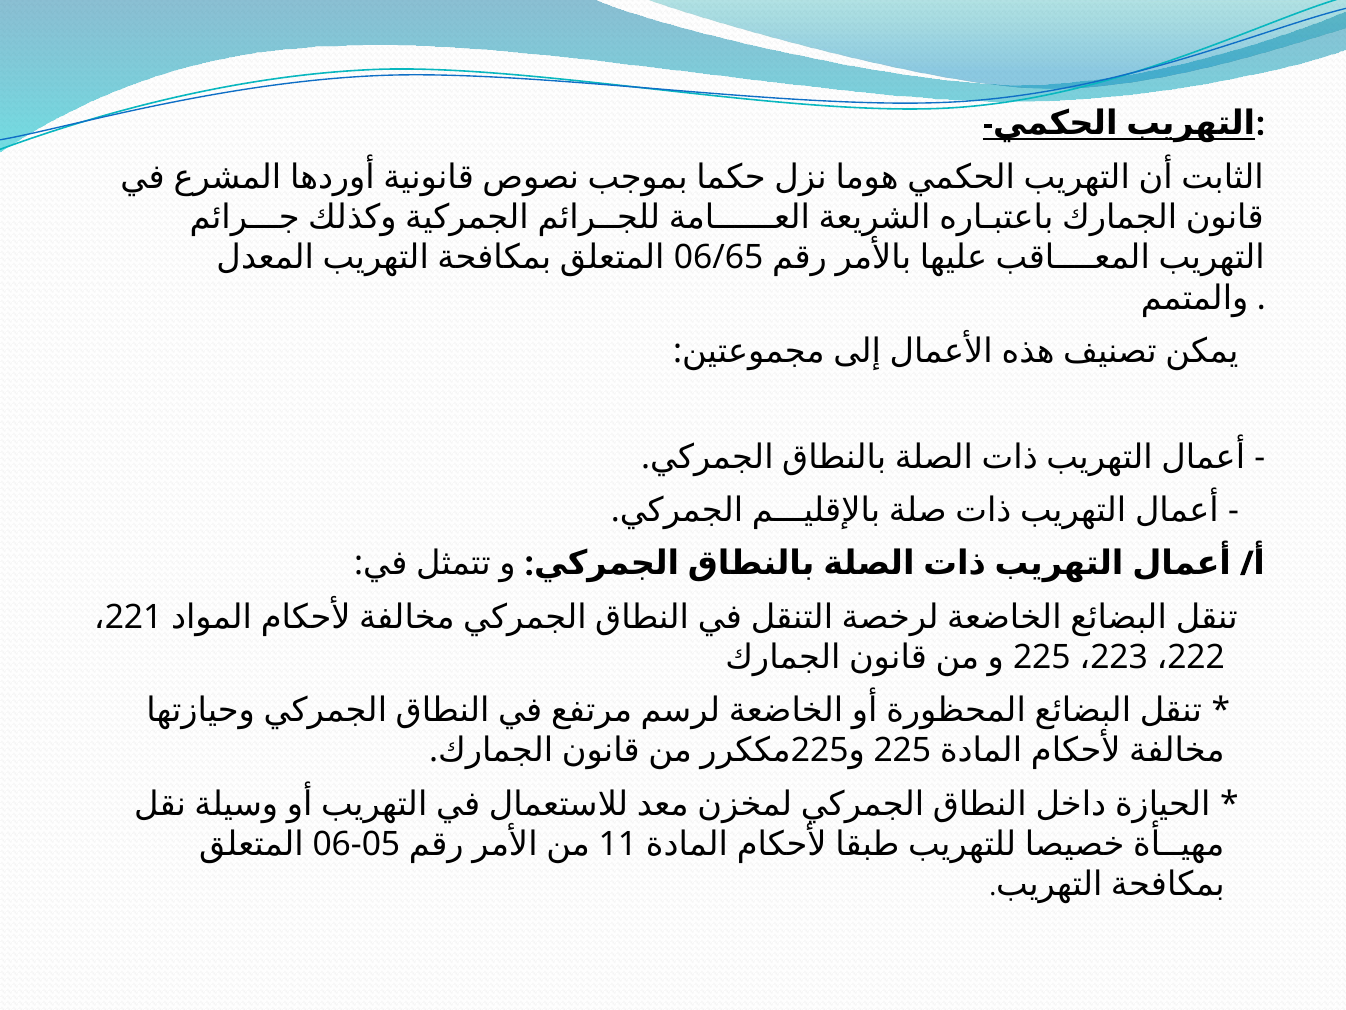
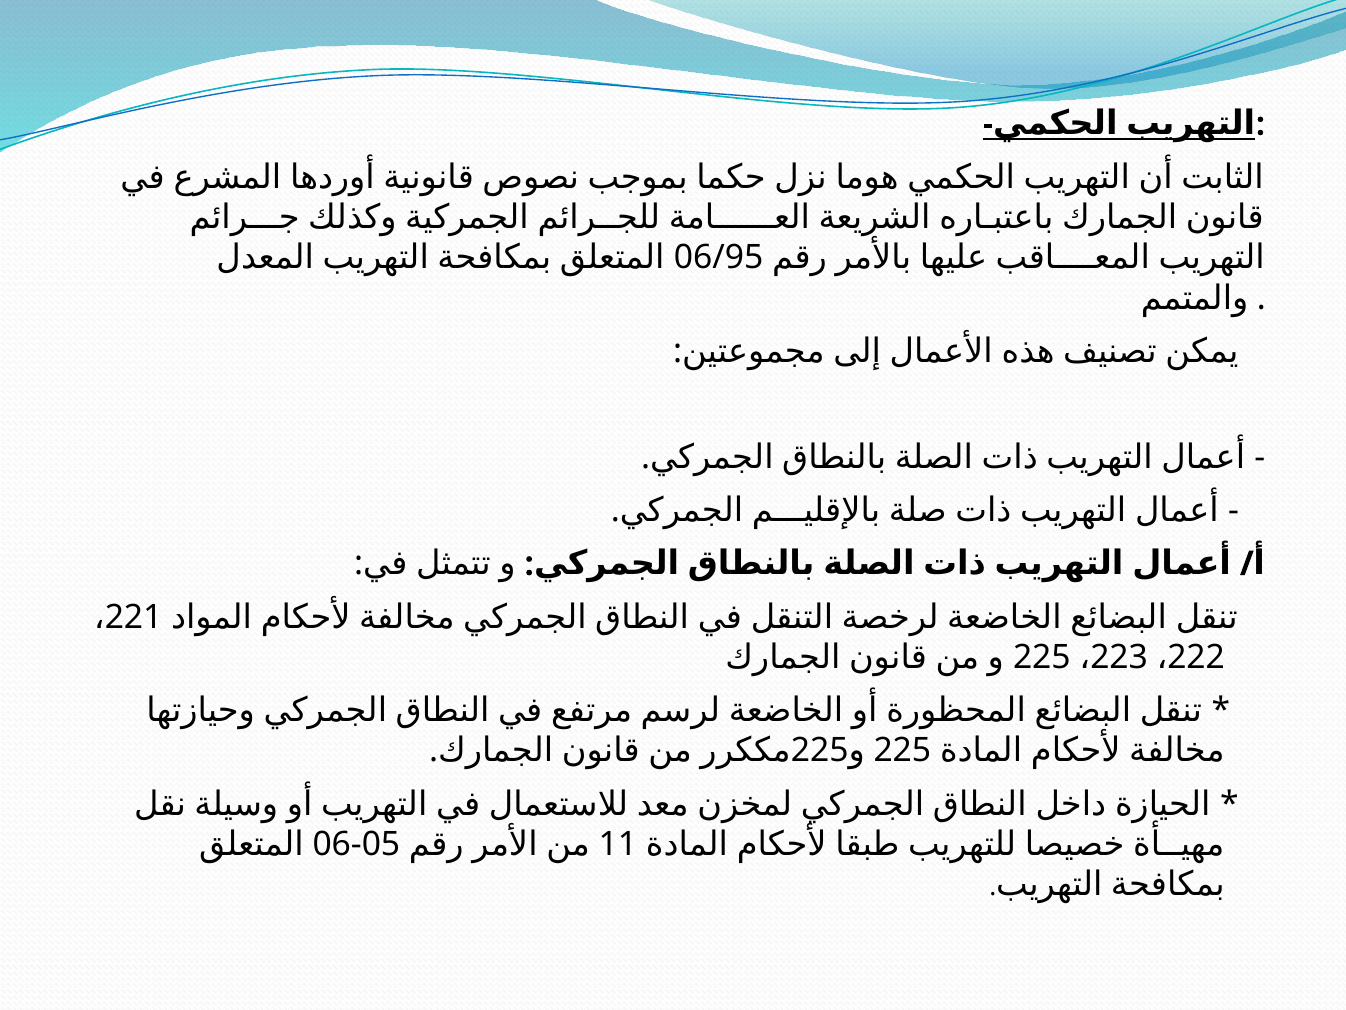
06/65: 06/65 -> 06/95
